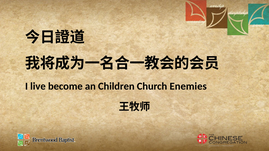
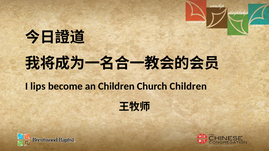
live: live -> lips
Church Enemies: Enemies -> Children
